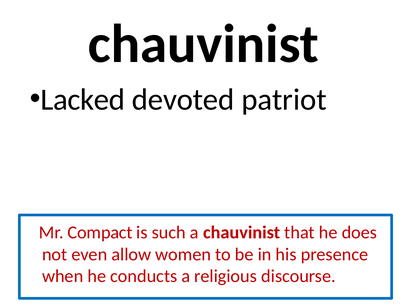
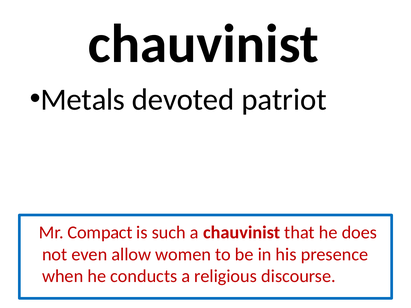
Lacked: Lacked -> Metals
